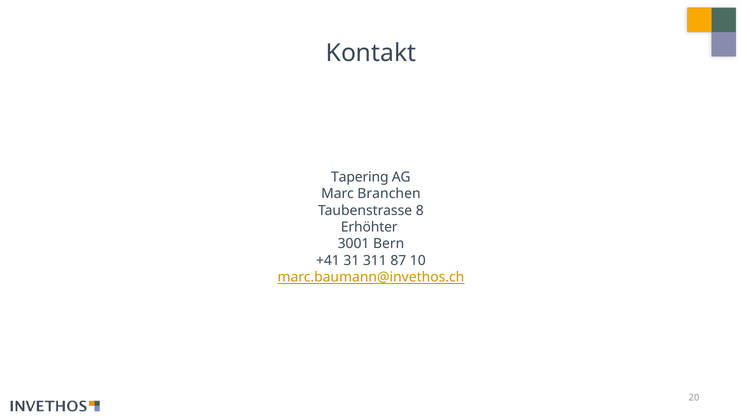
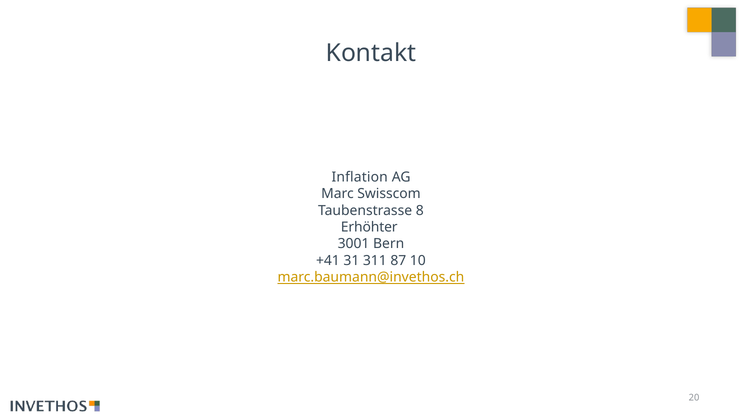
Tapering: Tapering -> Inflation
Branchen: Branchen -> Swisscom
